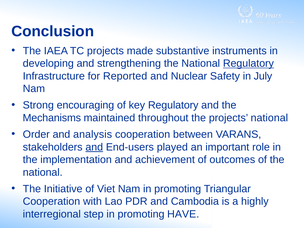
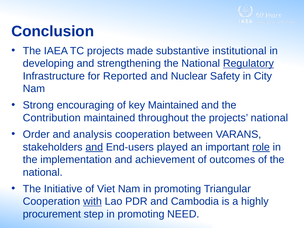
instruments: instruments -> institutional
July: July -> City
key Regulatory: Regulatory -> Maintained
Mechanisms: Mechanisms -> Contribution
role underline: none -> present
with underline: none -> present
interregional: interregional -> procurement
HAVE: HAVE -> NEED
